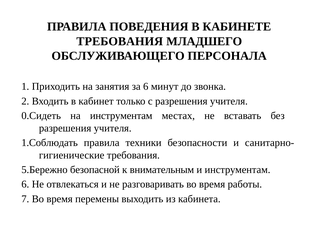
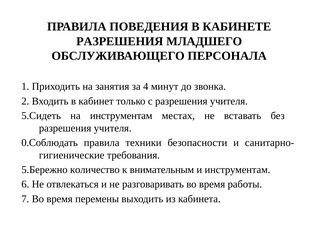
ТРЕБОВАНИЯ at (120, 41): ТРЕБОВАНИЯ -> РАЗРЕШЕНИЯ
за 6: 6 -> 4
0.Сидеть: 0.Сидеть -> 5.Сидеть
1.Соблюдать: 1.Соблюдать -> 0.Соблюдать
безопасной: безопасной -> количество
